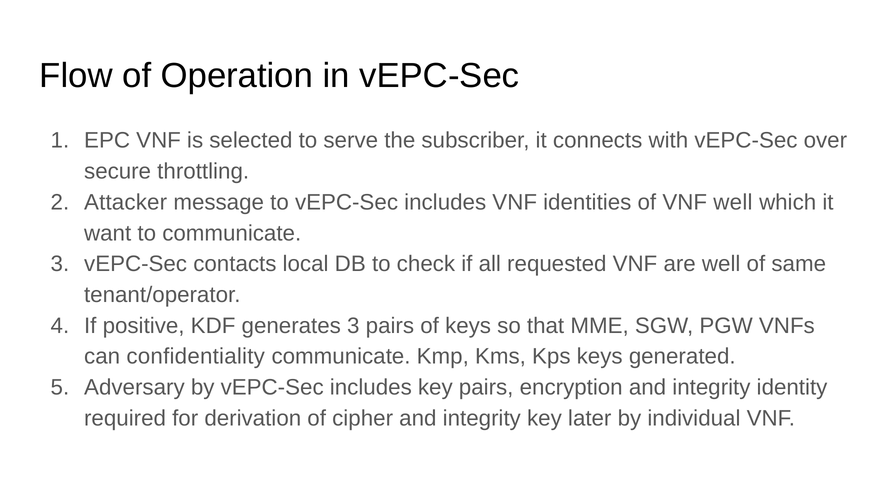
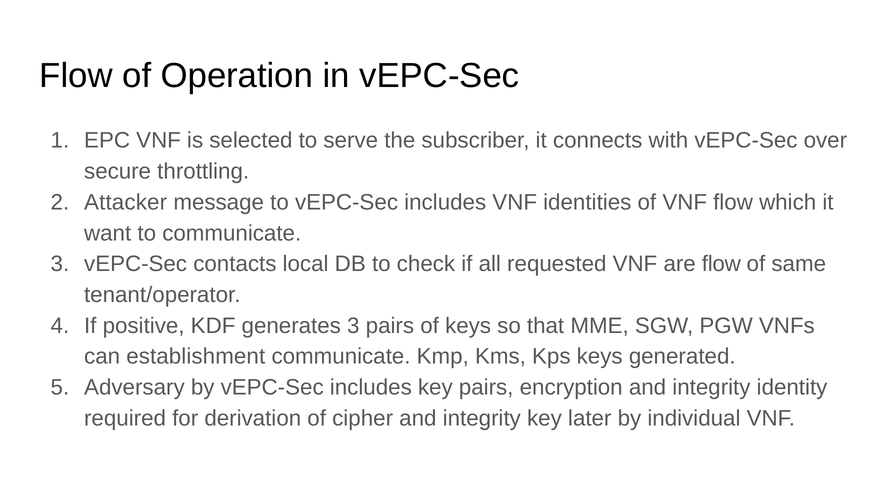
VNF well: well -> flow
are well: well -> flow
confidentiality: confidentiality -> establishment
